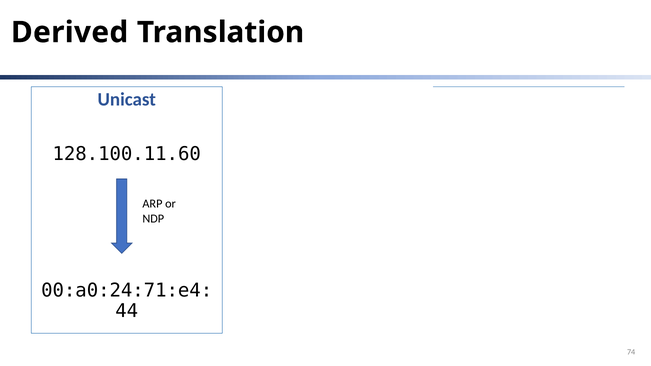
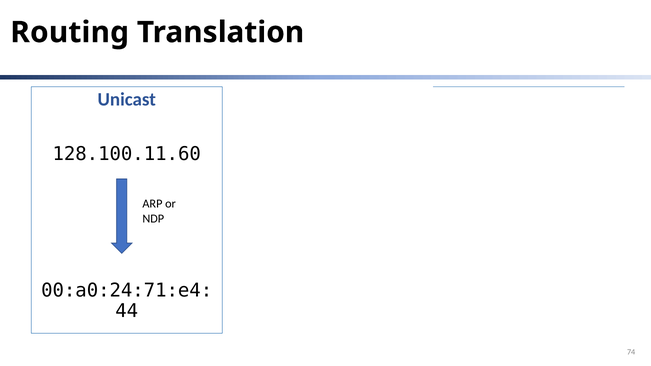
Derived: Derived -> Routing
